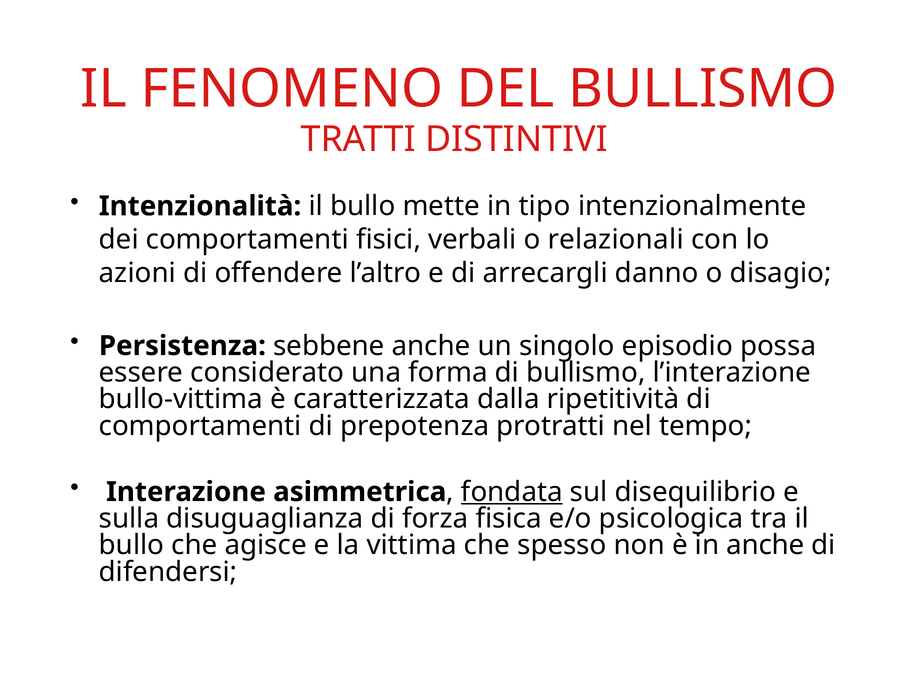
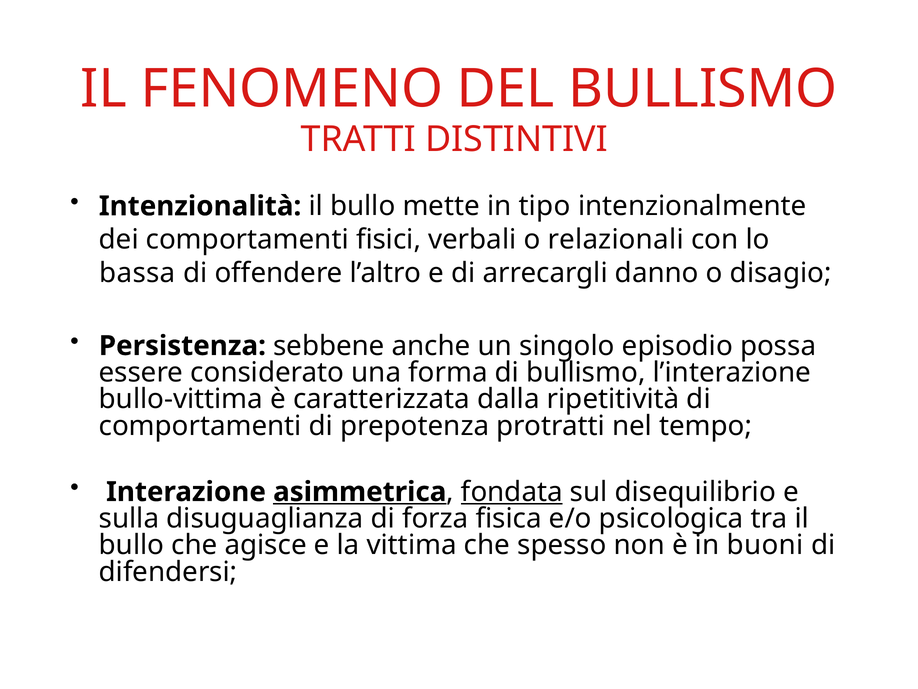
azioni: azioni -> bassa
asimmetrica underline: none -> present
in anche: anche -> buoni
